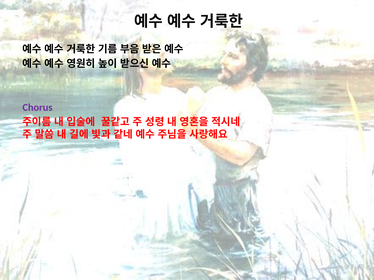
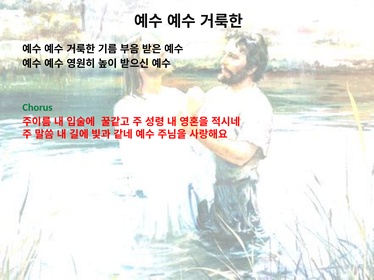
Chorus colour: purple -> green
